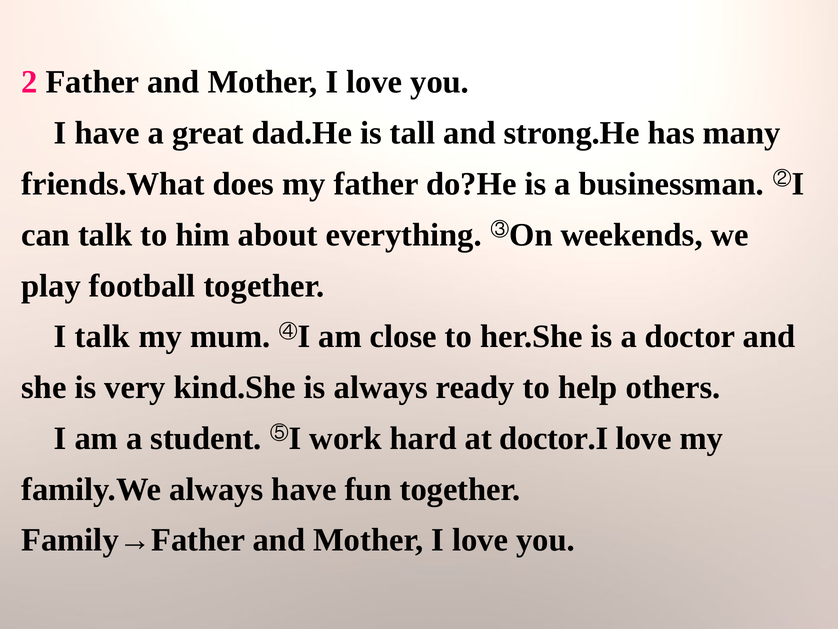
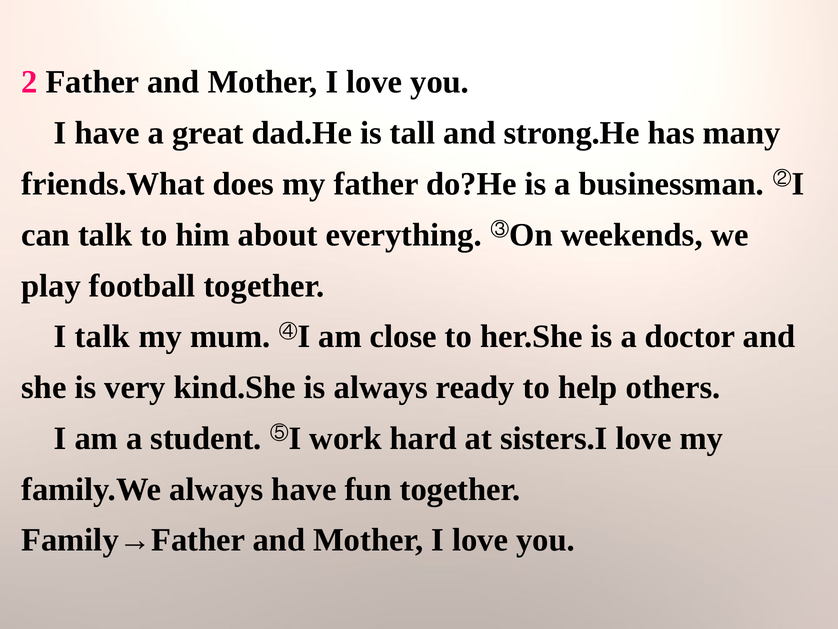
doctor.I: doctor.I -> sisters.I
